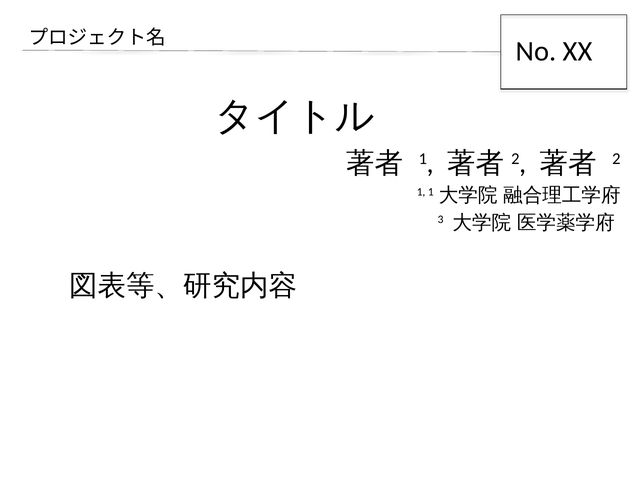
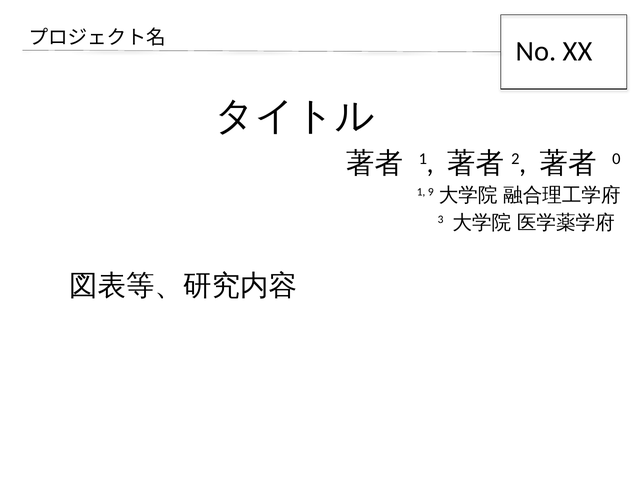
2: 2 -> 0
1 1: 1 -> 9
